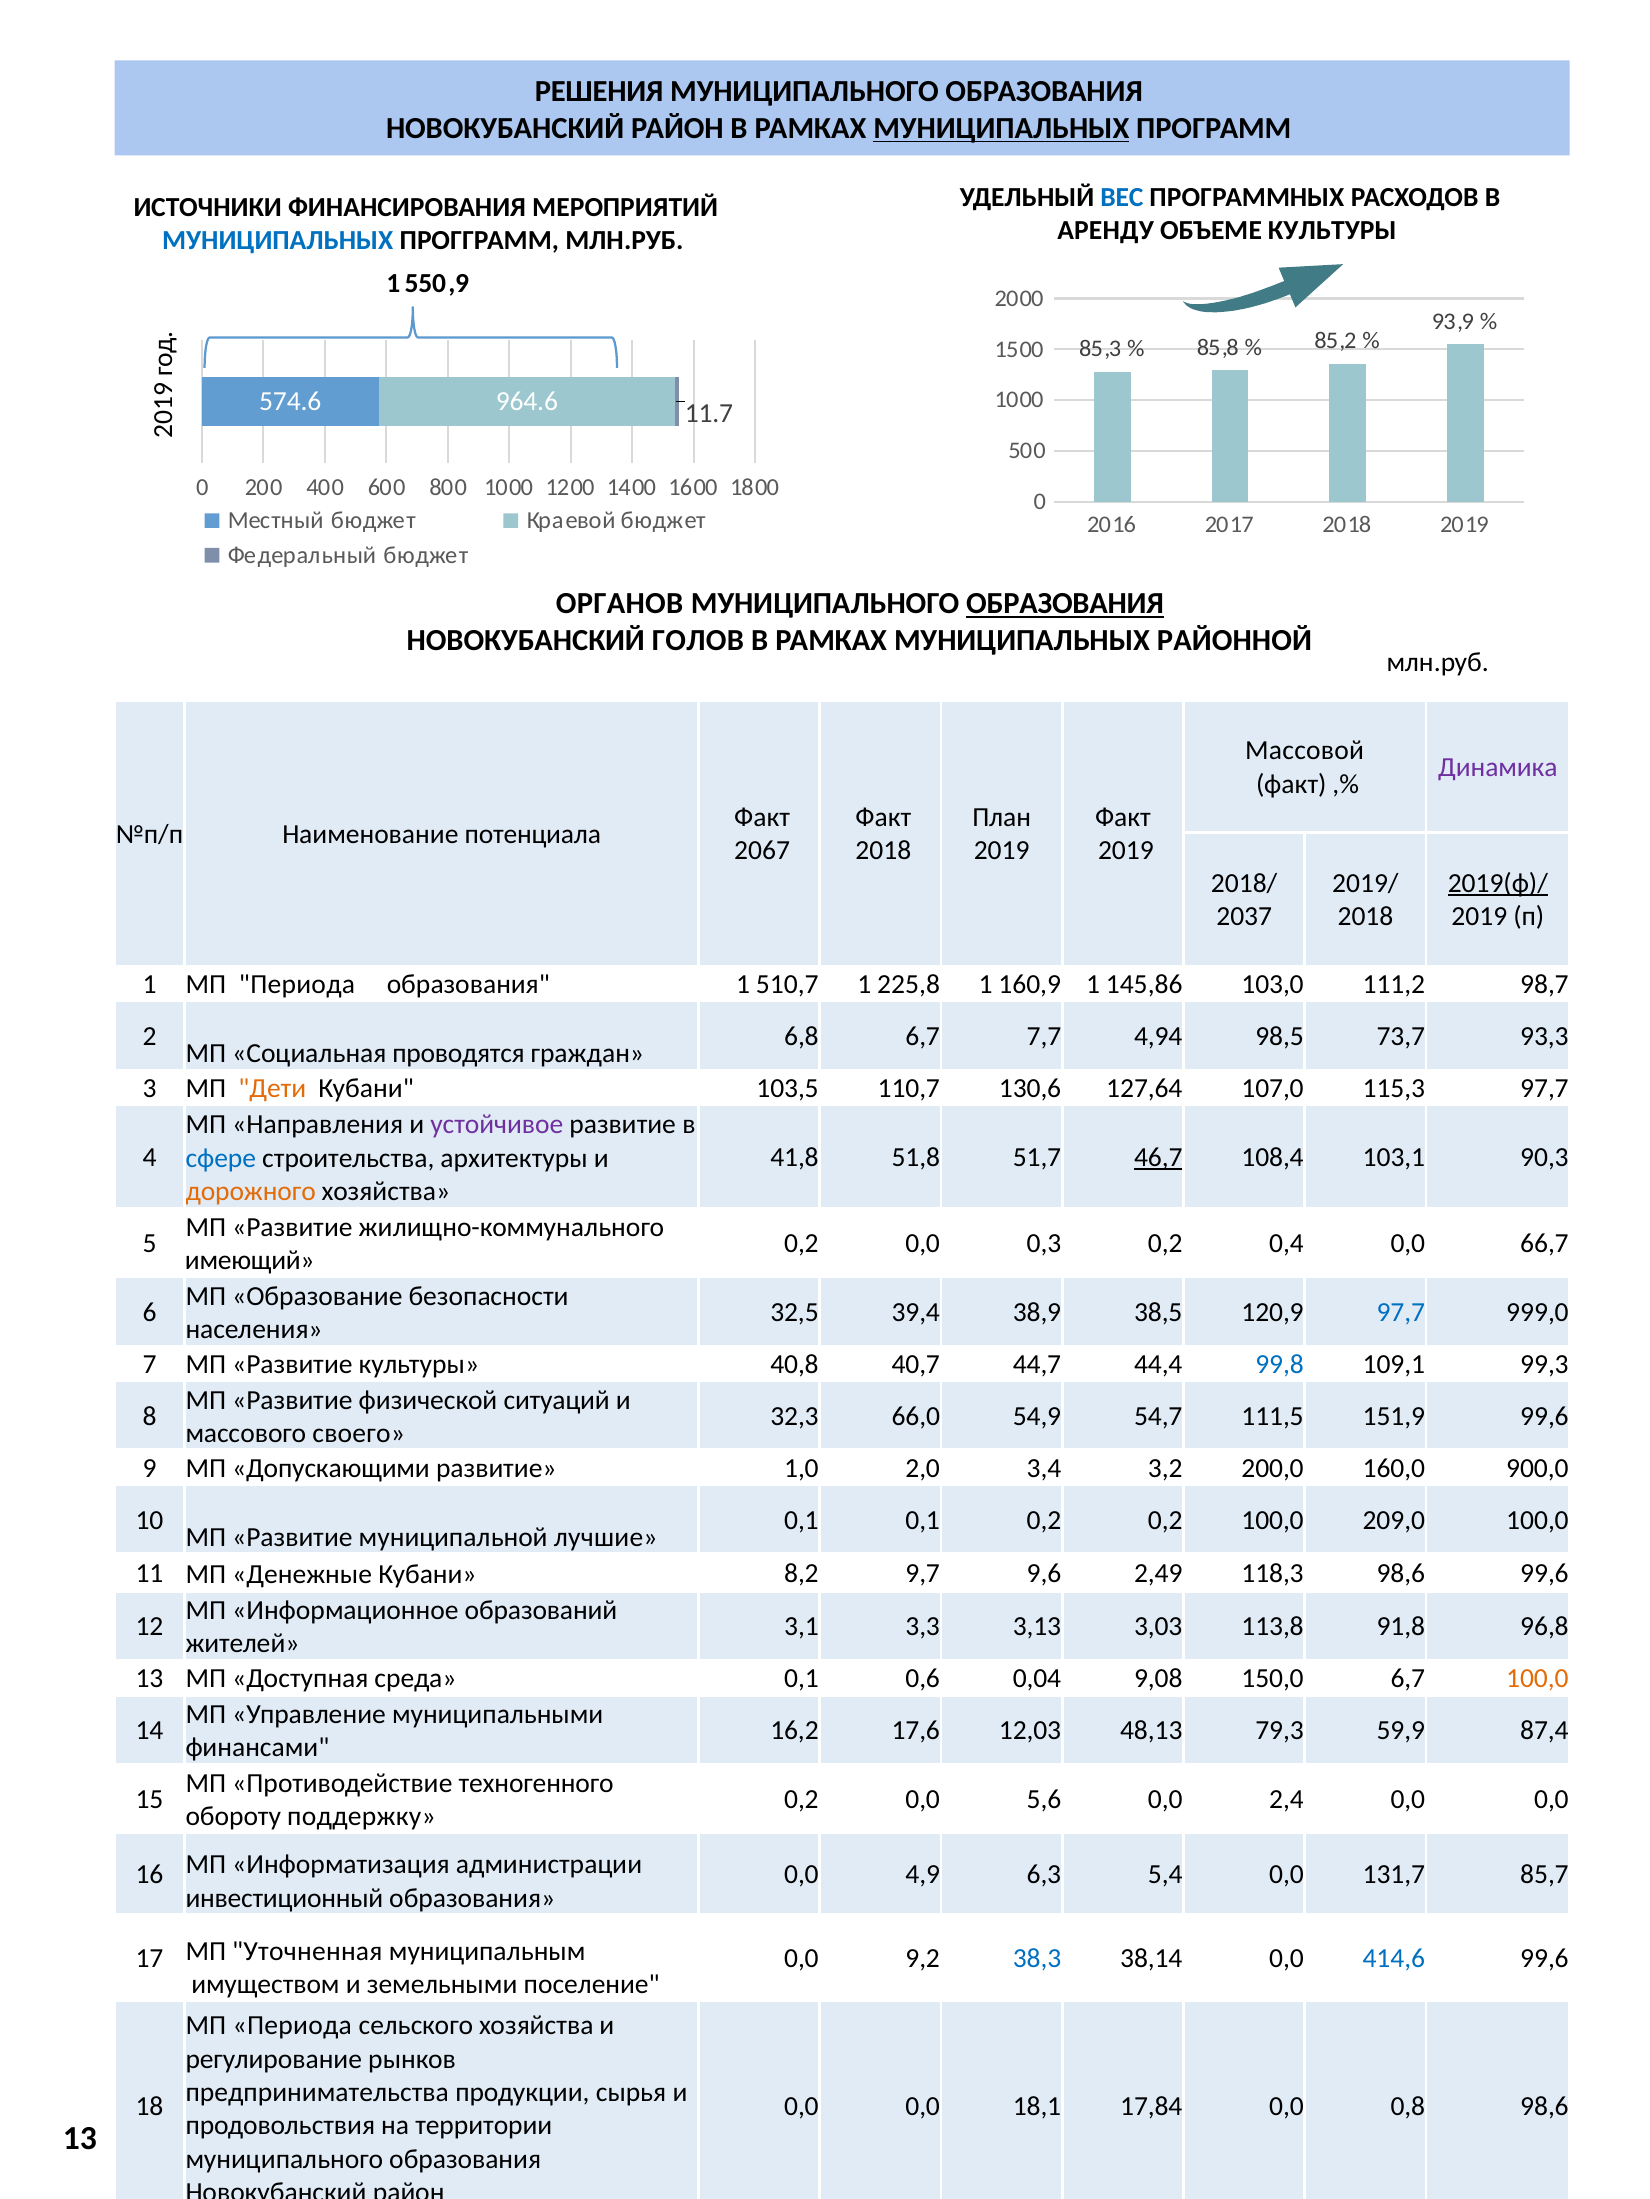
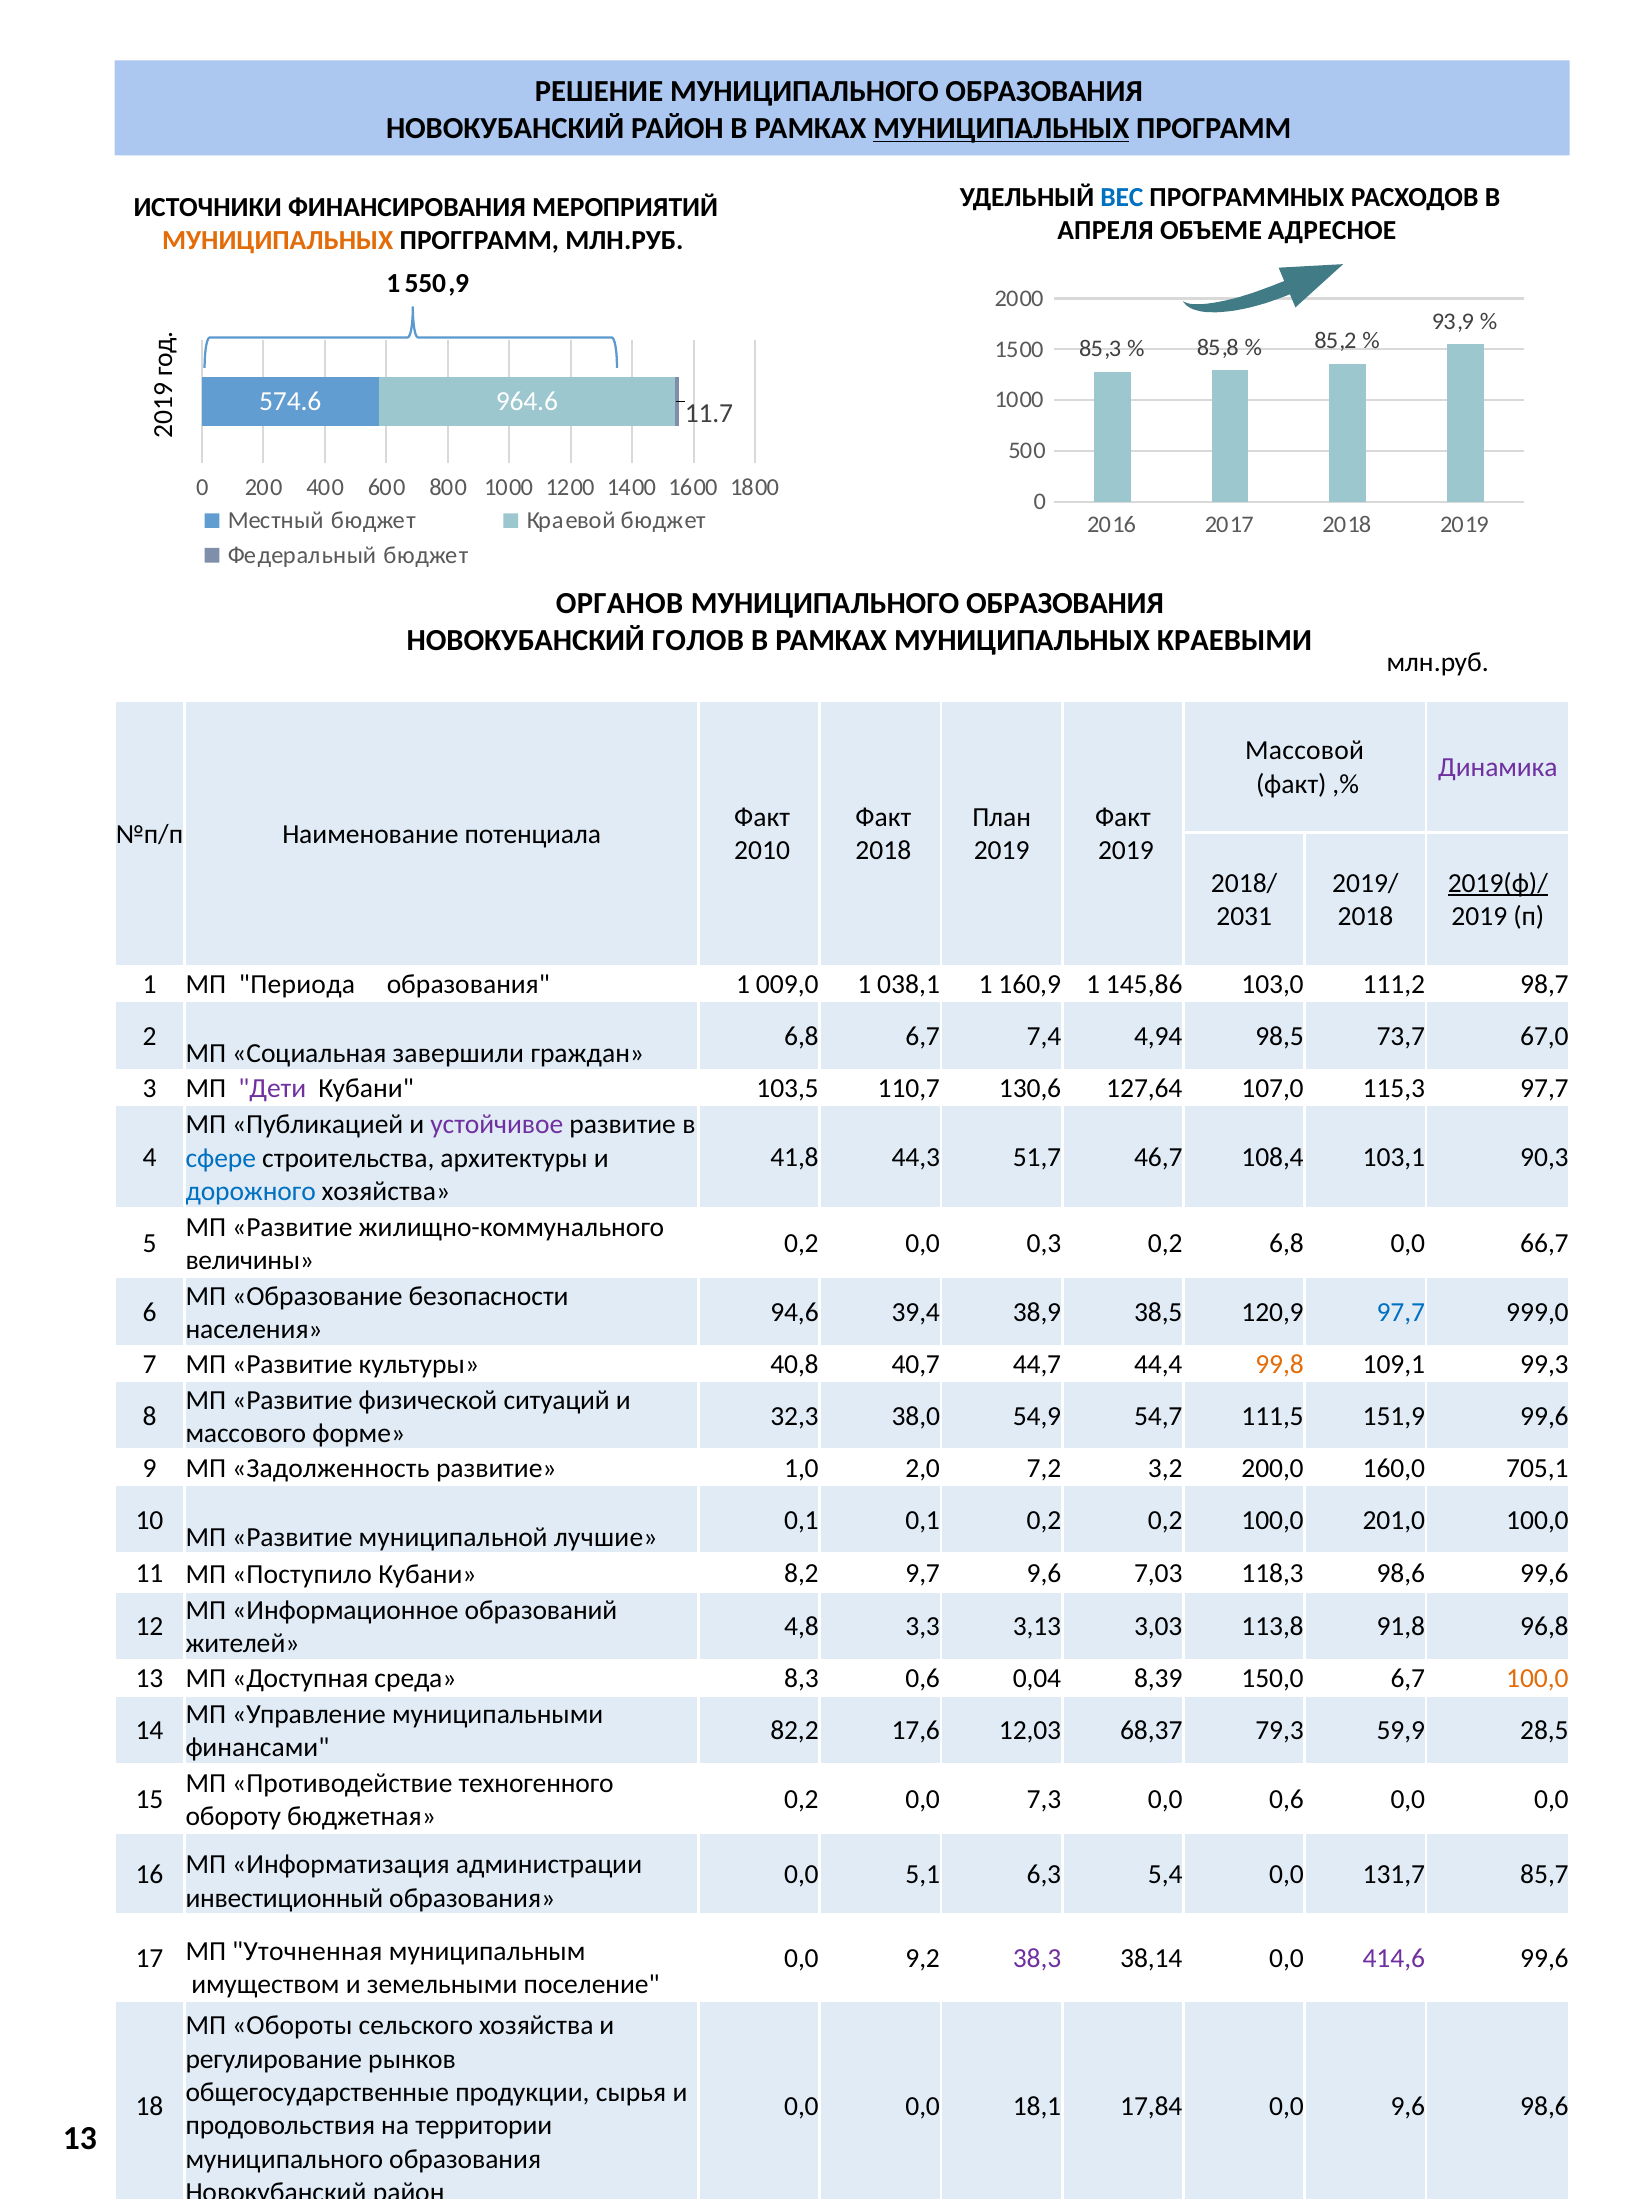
РЕШЕНИЯ: РЕШЕНИЯ -> РЕШЕНИЕ
АРЕНДУ: АРЕНДУ -> АПРЕЛЯ
ОБЪЕМЕ КУЛЬТУРЫ: КУЛЬТУРЫ -> АДРЕСНОЕ
МУНИЦИПАЛЬНЫХ at (278, 240) colour: blue -> orange
ОБРАЗОВАНИЯ at (1065, 604) underline: present -> none
РАЙОННОЙ: РАЙОННОЙ -> КРАЕВЫМИ
2067: 2067 -> 2010
2037: 2037 -> 2031
510,7: 510,7 -> 009,0
225,8: 225,8 -> 038,1
7,7: 7,7 -> 7,4
93,3: 93,3 -> 67,0
проводятся: проводятся -> завершили
Дети colour: orange -> purple
Направления: Направления -> Публикацией
51,8: 51,8 -> 44,3
46,7 underline: present -> none
дорожного colour: orange -> blue
0,2 0,4: 0,4 -> 6,8
имеющий: имеющий -> величины
32,5: 32,5 -> 94,6
99,8 colour: blue -> orange
66,0: 66,0 -> 38,0
своего: своего -> форме
Допускающими: Допускающими -> Задолженность
3,4: 3,4 -> 7,2
900,0: 900,0 -> 705,1
209,0: 209,0 -> 201,0
Денежные: Денежные -> Поступило
2,49: 2,49 -> 7,03
3,1: 3,1 -> 4,8
среда 0,1: 0,1 -> 8,3
9,08: 9,08 -> 8,39
16,2: 16,2 -> 82,2
48,13: 48,13 -> 68,37
87,4: 87,4 -> 28,5
5,6: 5,6 -> 7,3
0,0 2,4: 2,4 -> 0,6
поддержку: поддержку -> бюджетная
4,9: 4,9 -> 5,1
38,3 colour: blue -> purple
414,6 colour: blue -> purple
Периода at (292, 2027): Периода -> Обороты
предпринимательства: предпринимательства -> общегосударственные
0,0 0,8: 0,8 -> 9,6
